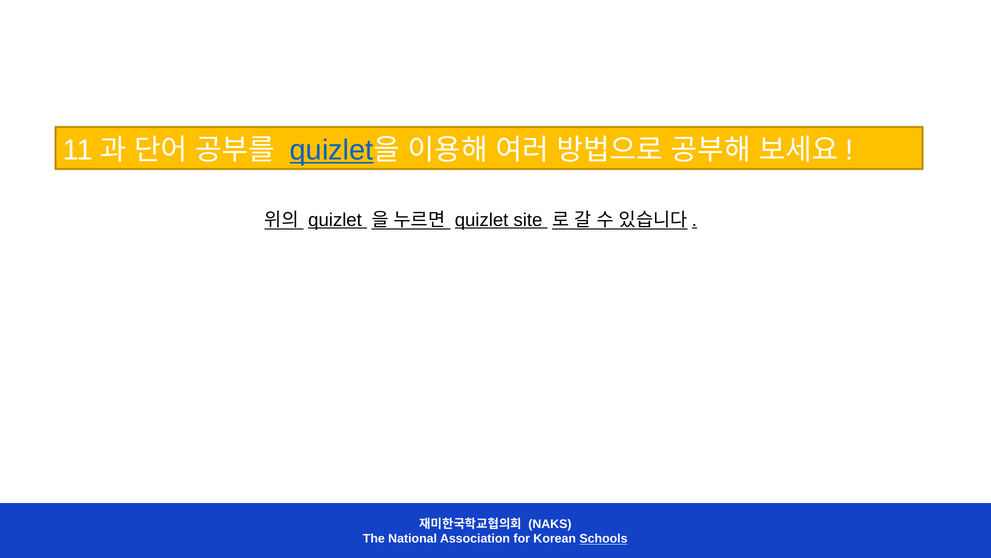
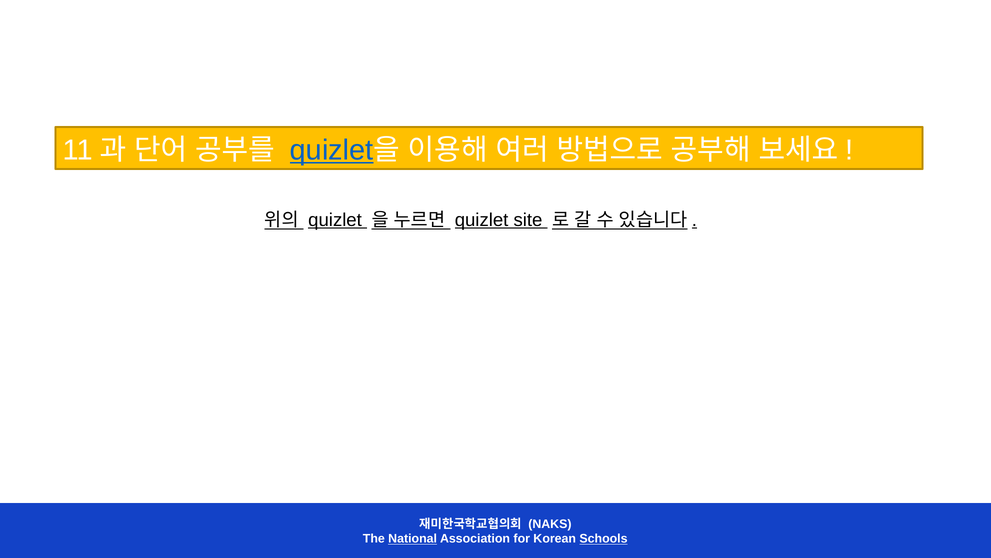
National underline: none -> present
